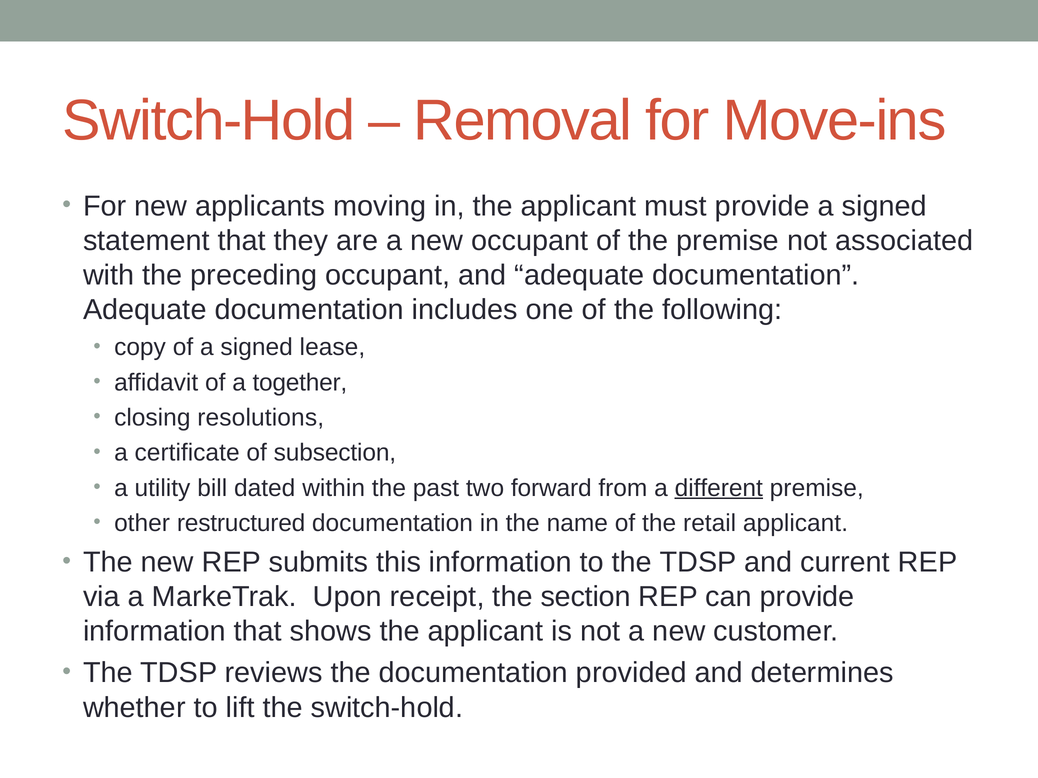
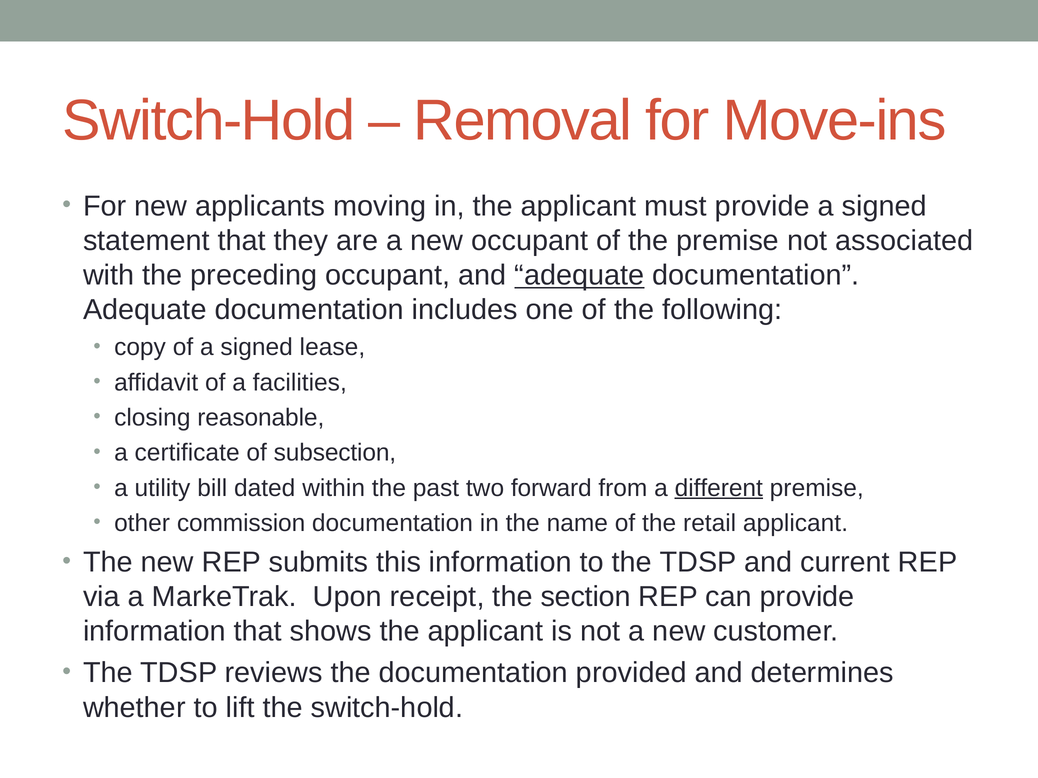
adequate at (579, 275) underline: none -> present
together: together -> facilities
resolutions: resolutions -> reasonable
restructured: restructured -> commission
